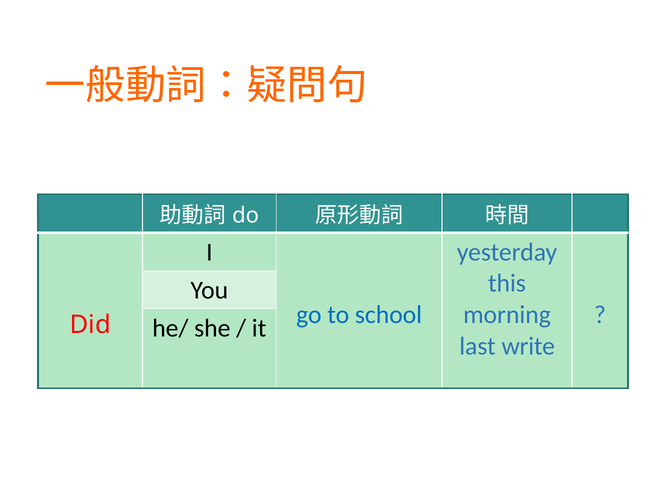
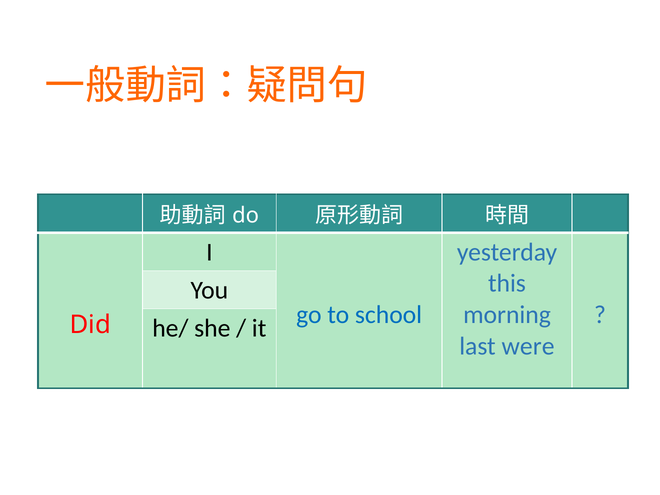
write: write -> were
